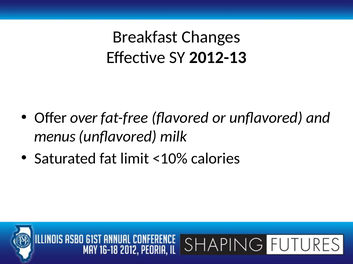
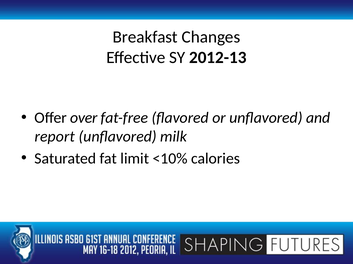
menus: menus -> report
